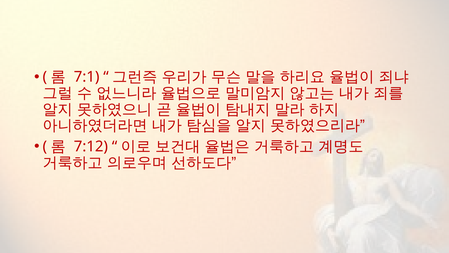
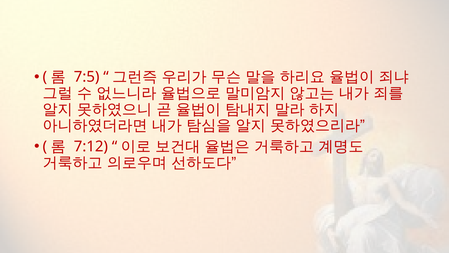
7:1: 7:1 -> 7:5
